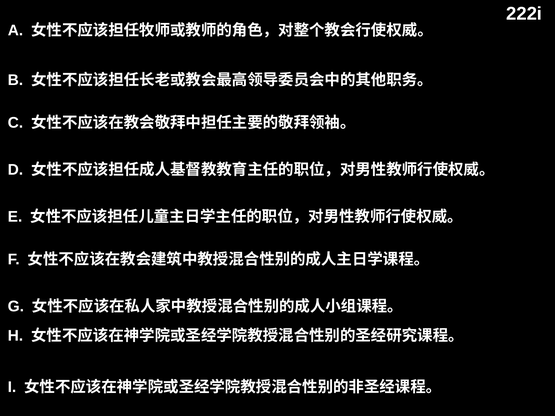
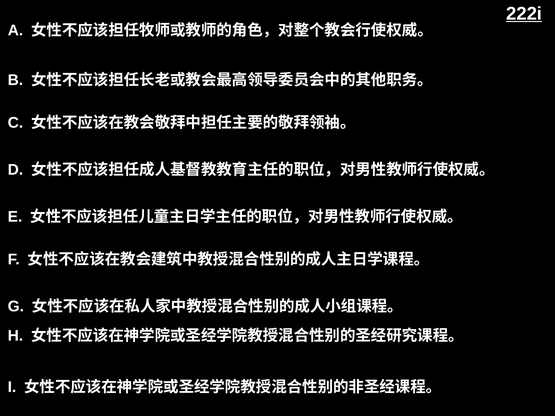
222i underline: none -> present
